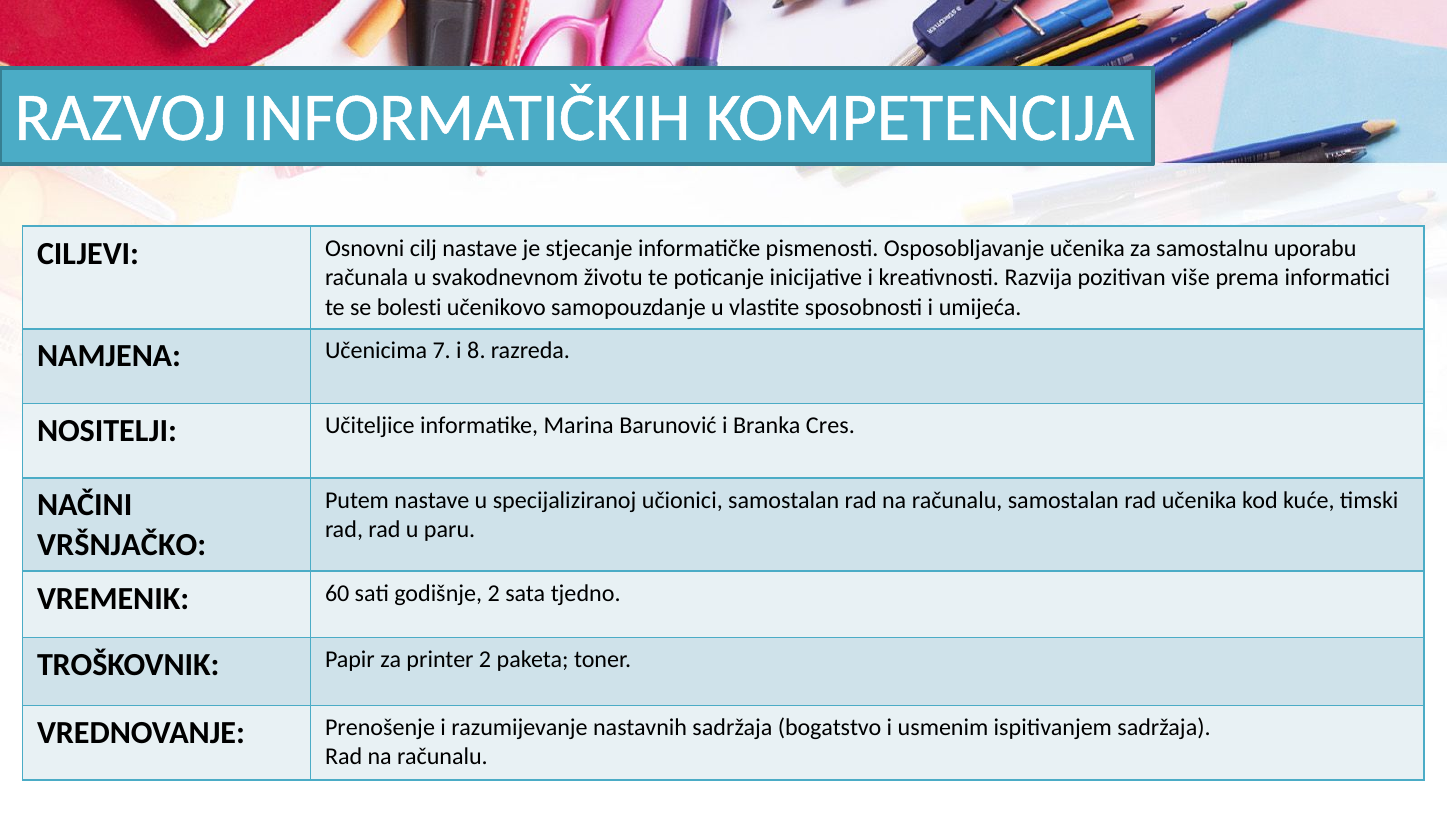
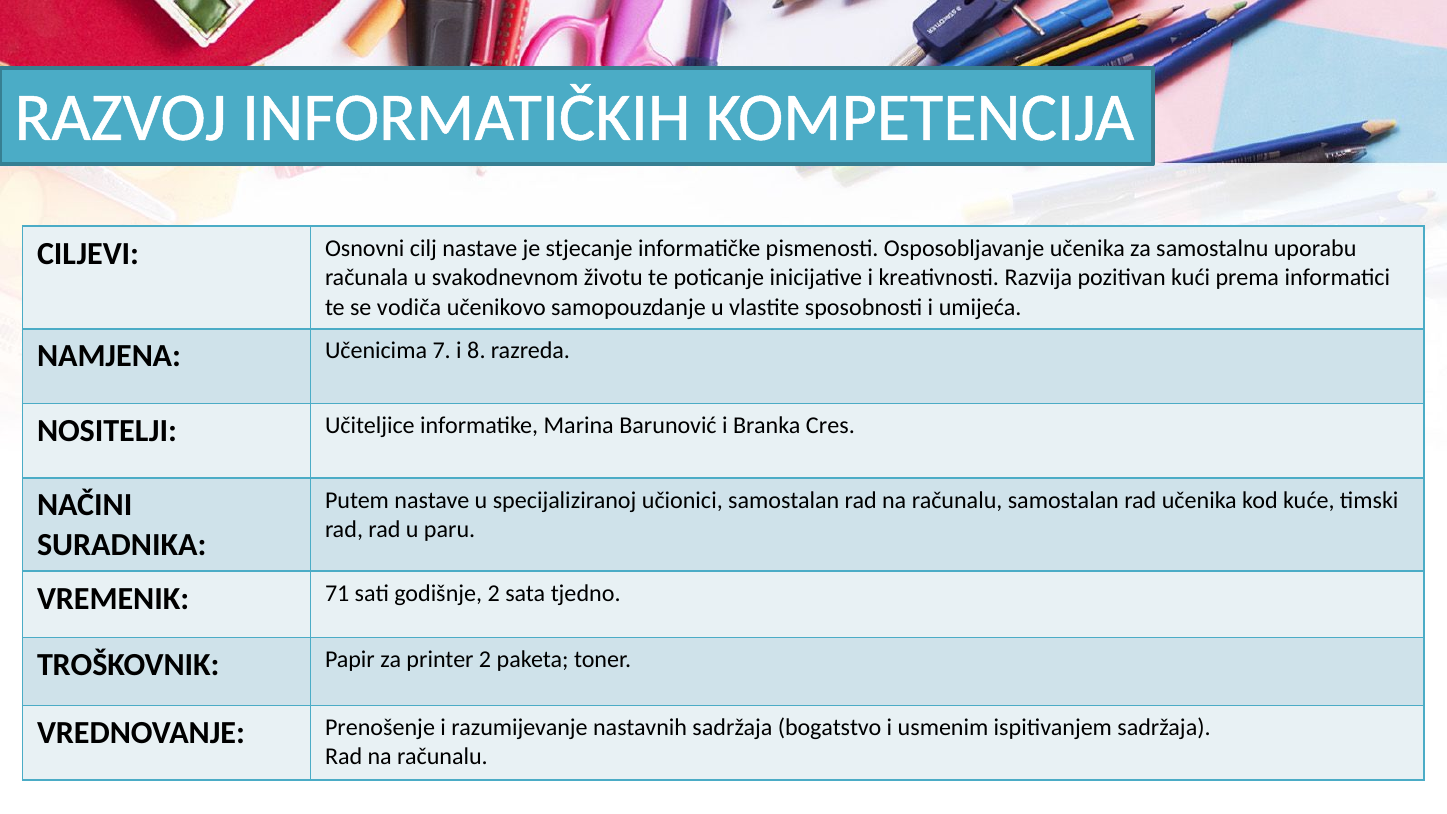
više: više -> kući
bolesti: bolesti -> vodiča
VRŠNJAČKO: VRŠNJAČKO -> SURADNIKA
60: 60 -> 71
